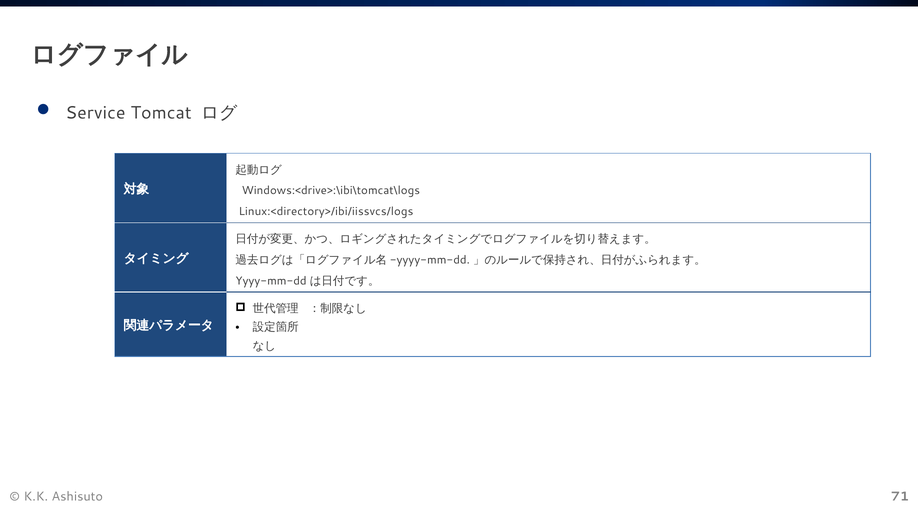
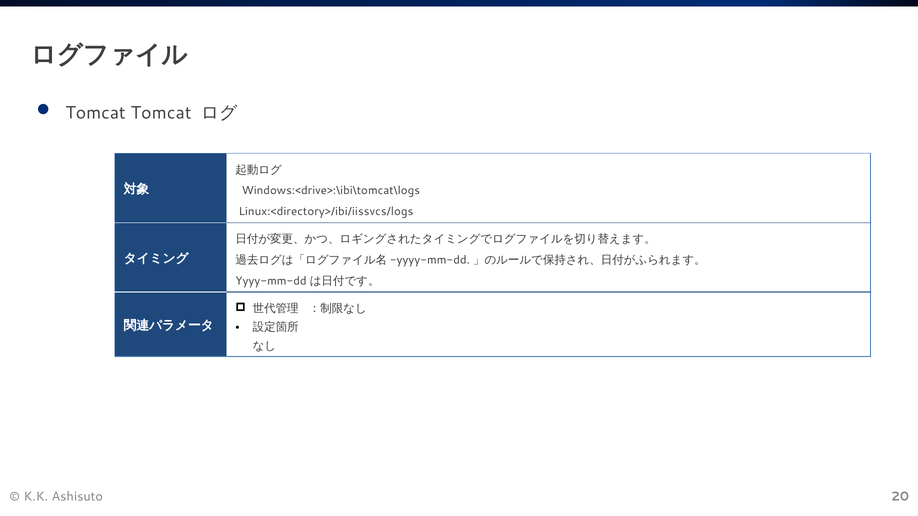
Service at (95, 113): Service -> Tomcat
71: 71 -> 20
